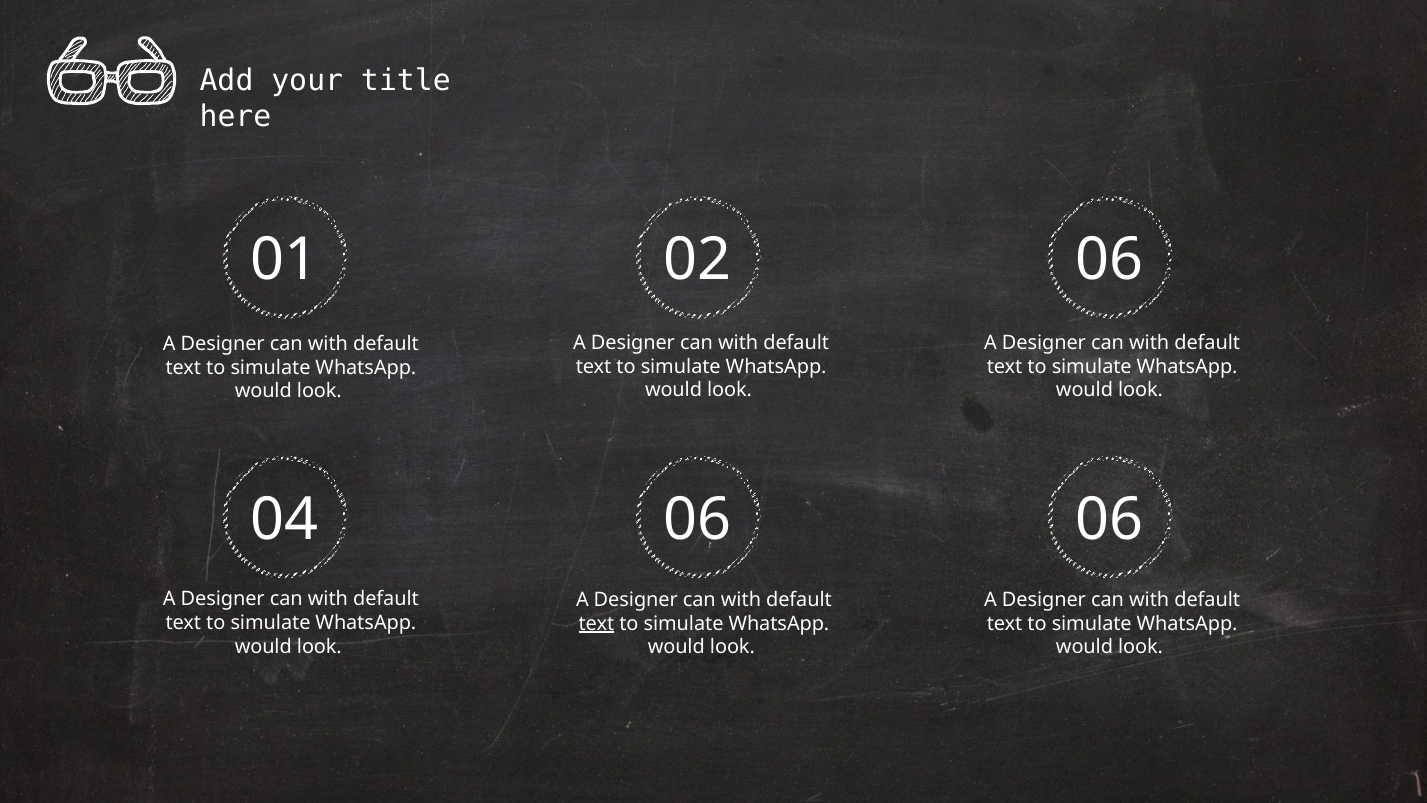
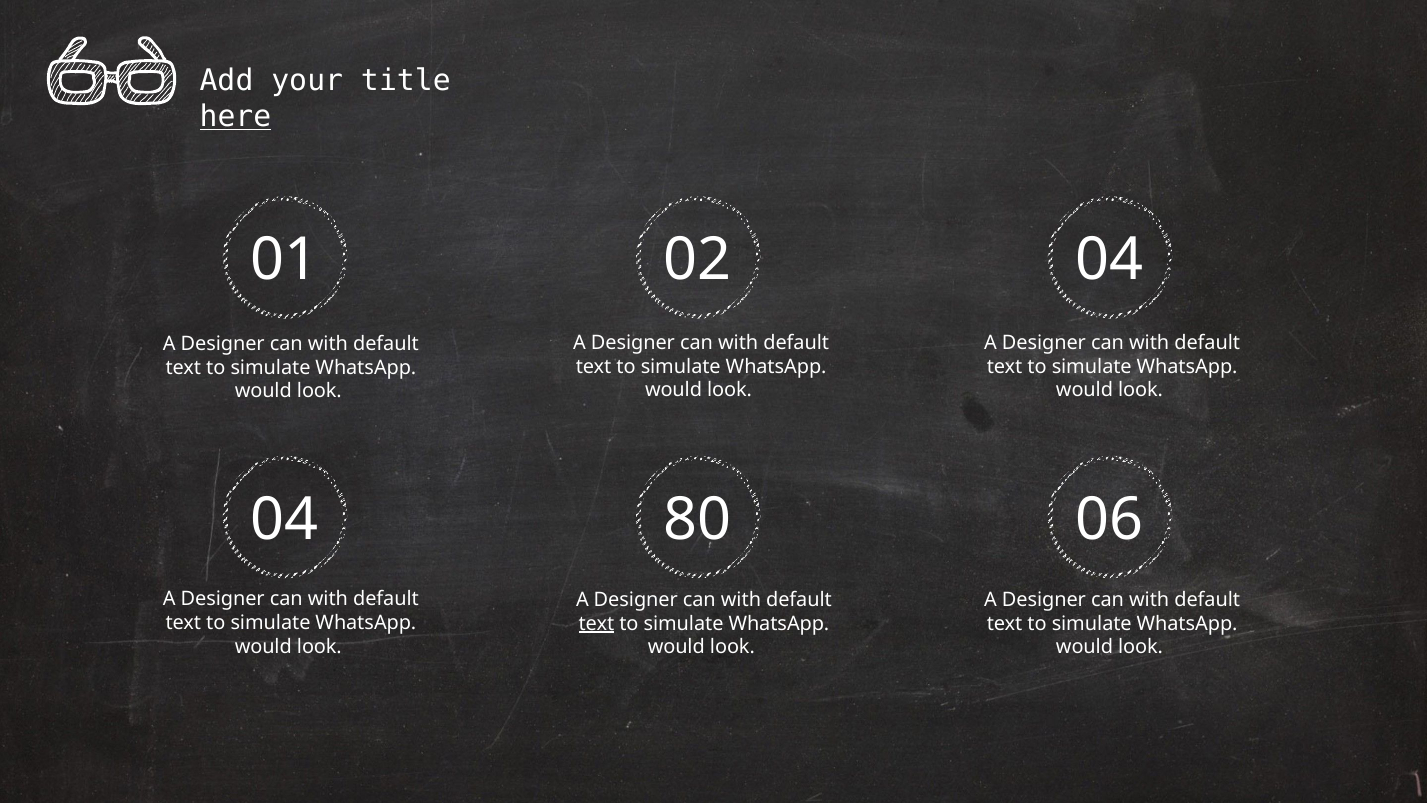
here underline: none -> present
02 06: 06 -> 04
04 06: 06 -> 80
